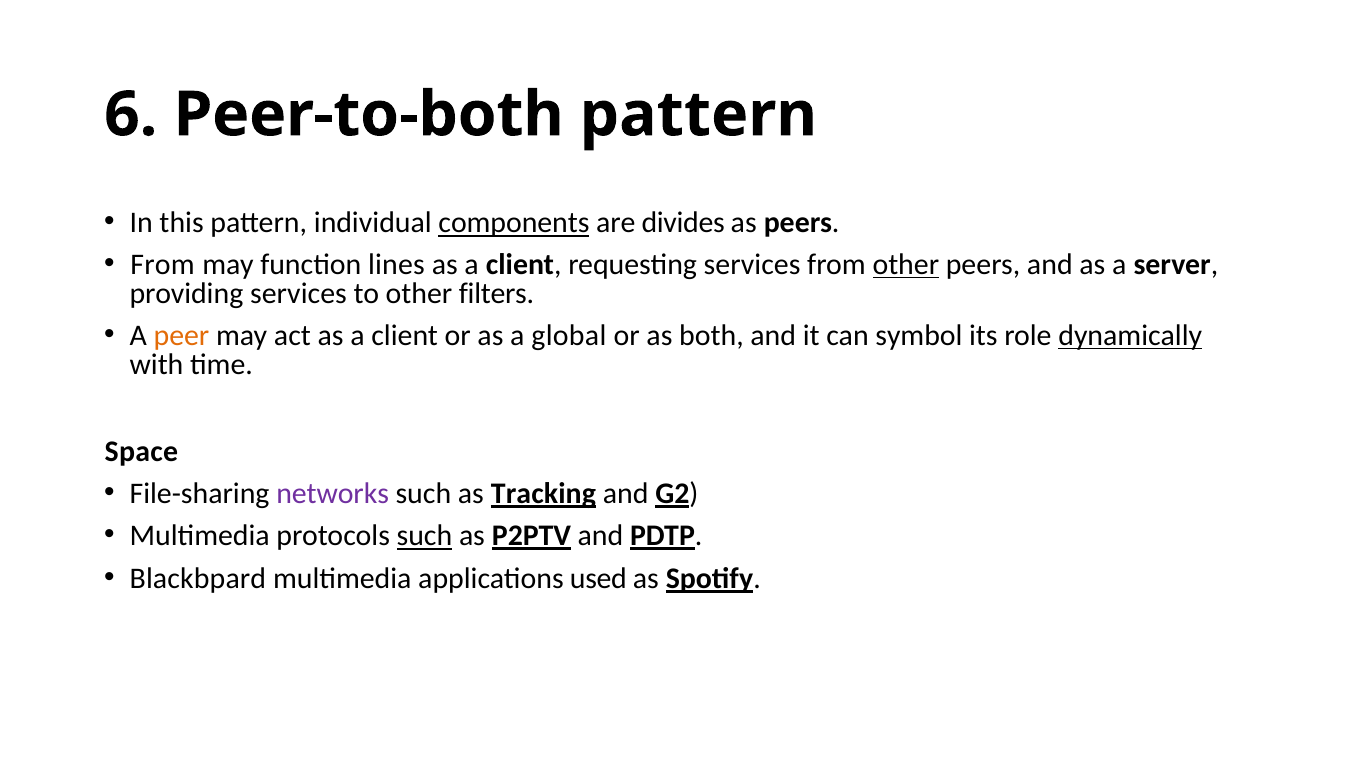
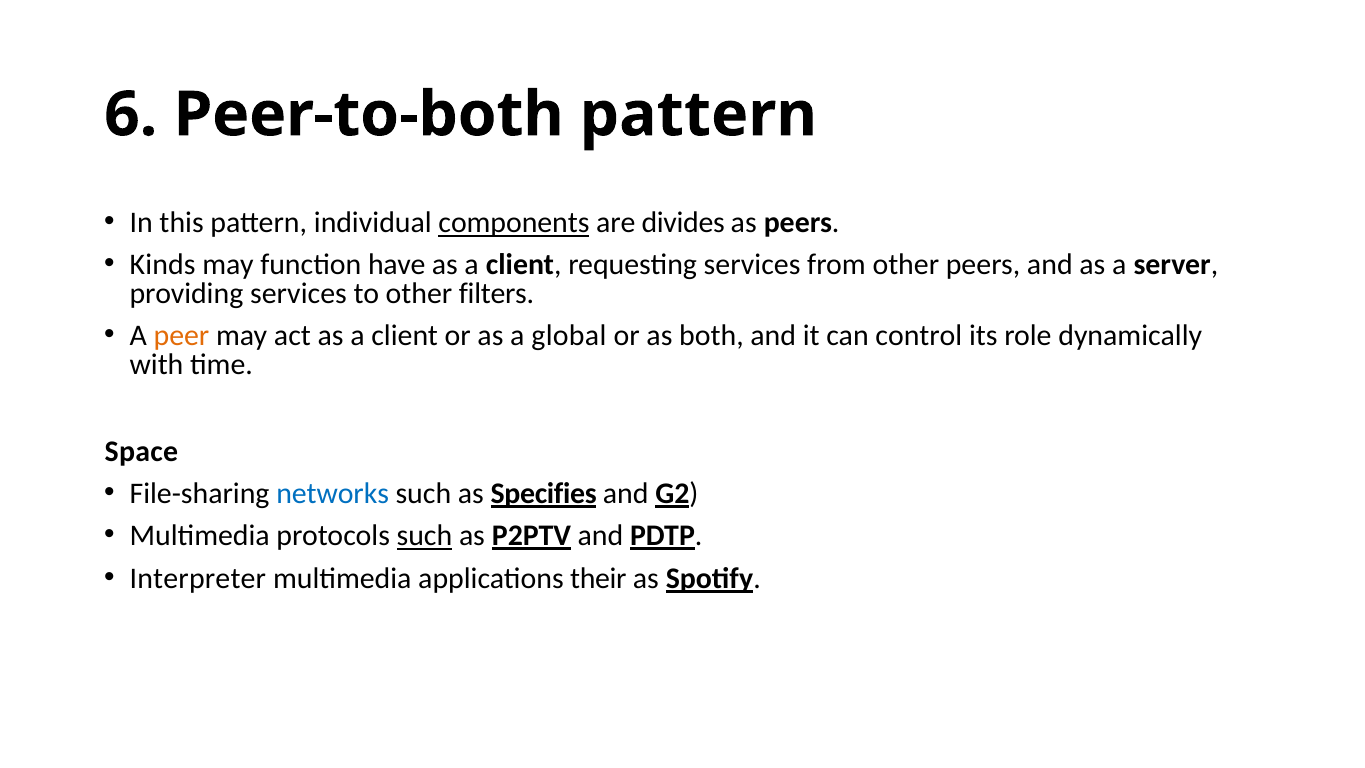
From at (163, 265): From -> Kinds
lines: lines -> have
other at (906, 265) underline: present -> none
symbol: symbol -> control
dynamically underline: present -> none
networks colour: purple -> blue
Tracking: Tracking -> Specifies
Blackbpard: Blackbpard -> Interpreter
used: used -> their
